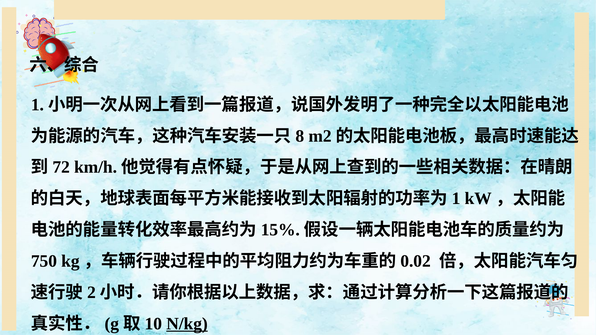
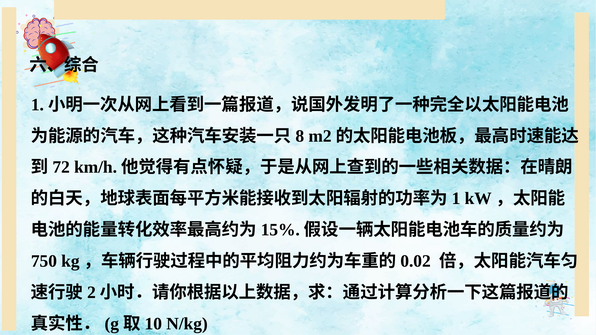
N/kg underline: present -> none
